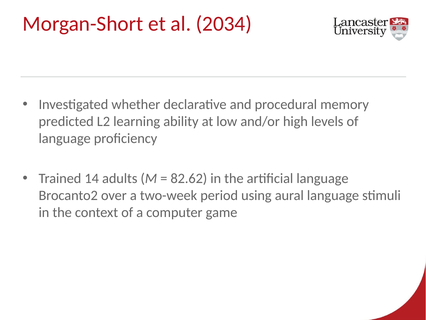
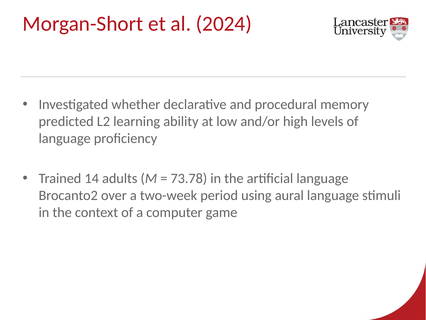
2034: 2034 -> 2024
82.62: 82.62 -> 73.78
